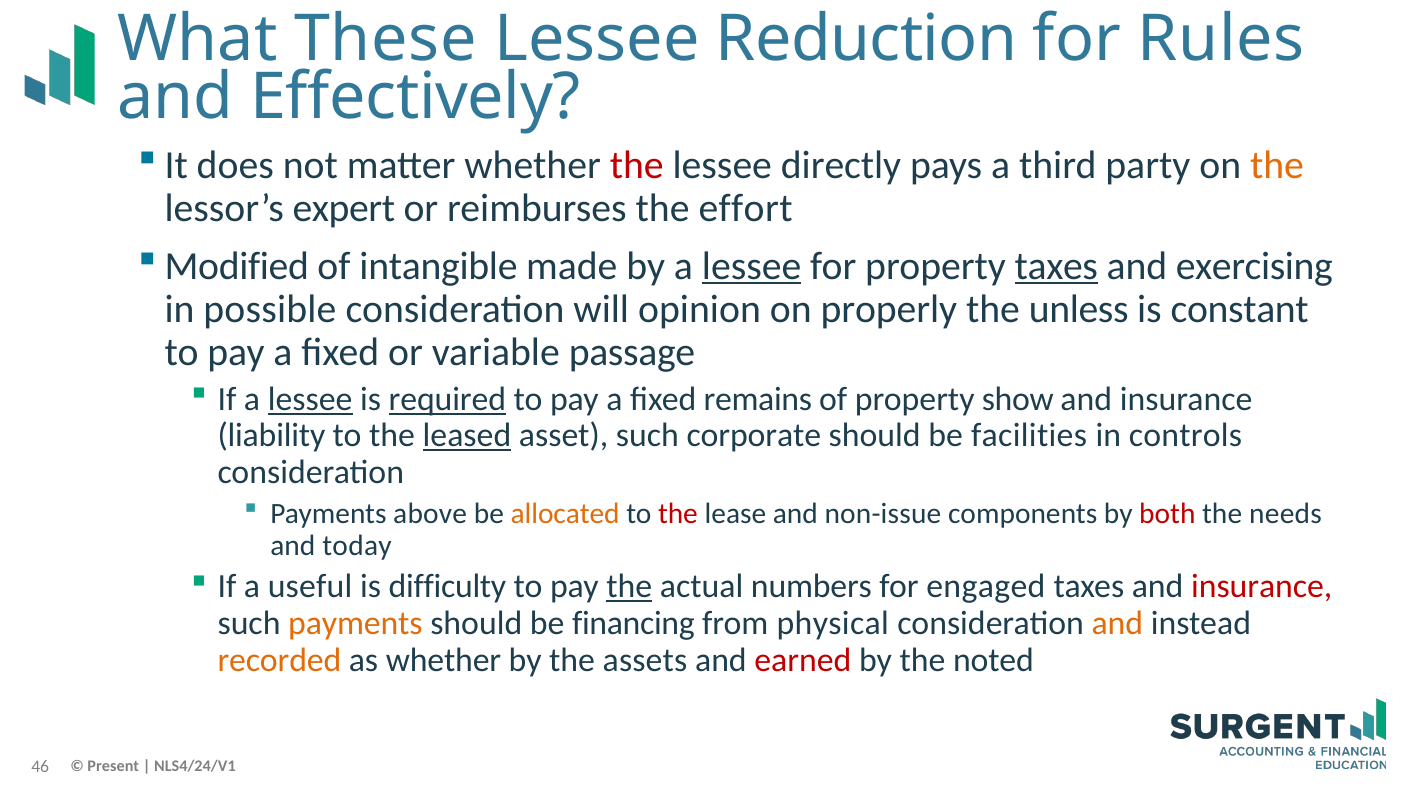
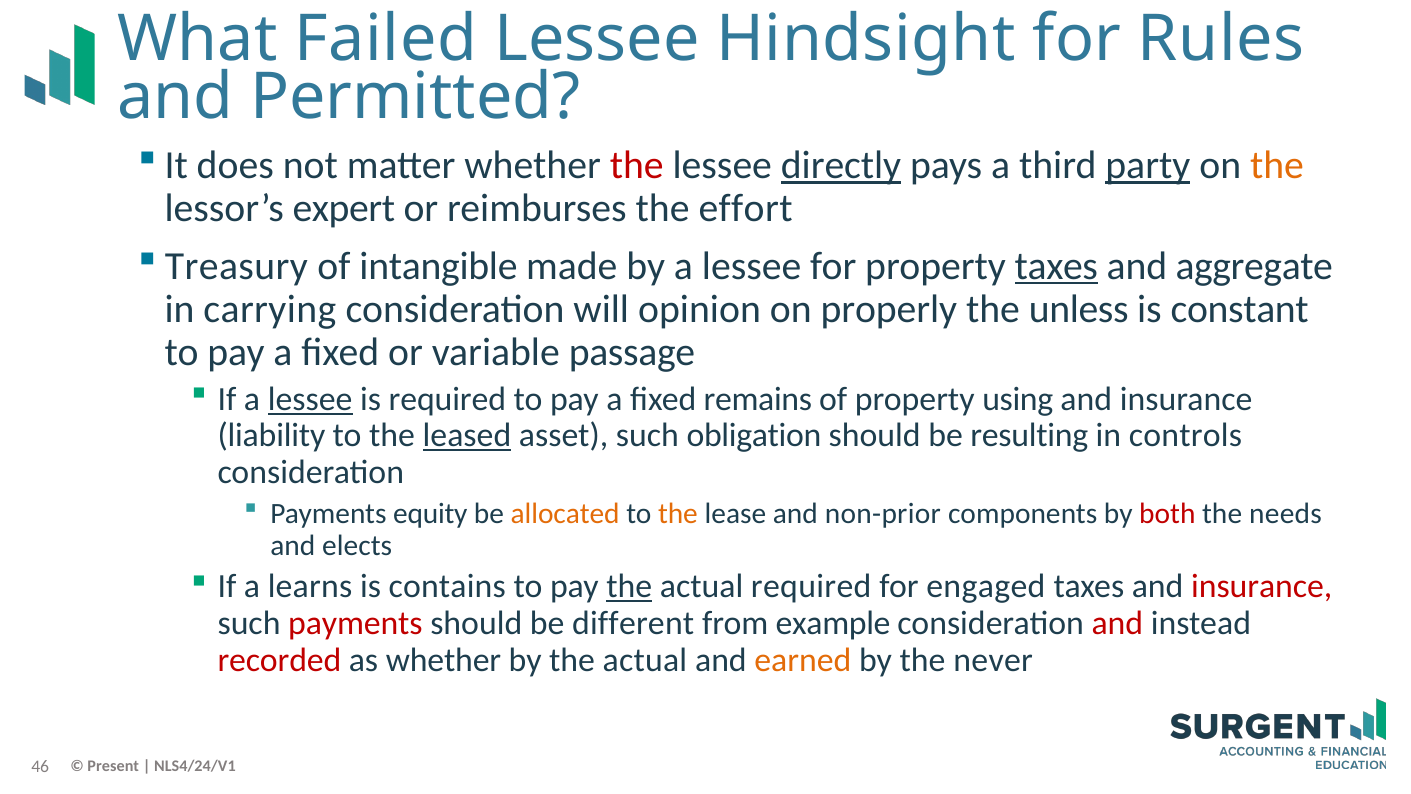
These: These -> Failed
Reduction: Reduction -> Hindsight
Effectively: Effectively -> Permitted
directly underline: none -> present
party underline: none -> present
Modified: Modified -> Treasury
lessee at (752, 266) underline: present -> none
exercising: exercising -> aggregate
possible: possible -> carrying
required at (447, 399) underline: present -> none
show: show -> using
corporate: corporate -> obligation
facilities: facilities -> resulting
above: above -> equity
the at (678, 513) colour: red -> orange
non-issue: non-issue -> non-prior
today: today -> elects
useful: useful -> learns
difficulty: difficulty -> contains
actual numbers: numbers -> required
payments at (355, 623) colour: orange -> red
financing: financing -> different
physical: physical -> example
and at (1117, 623) colour: orange -> red
recorded colour: orange -> red
by the assets: assets -> actual
earned colour: red -> orange
noted: noted -> never
